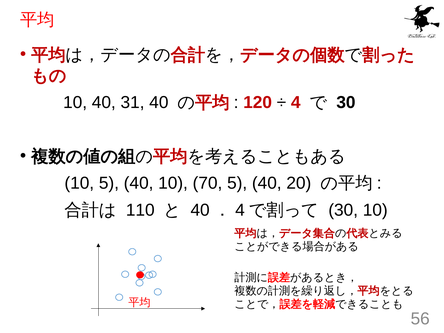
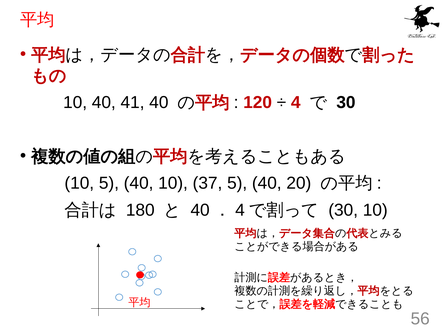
31: 31 -> 41
70: 70 -> 37
110: 110 -> 180
